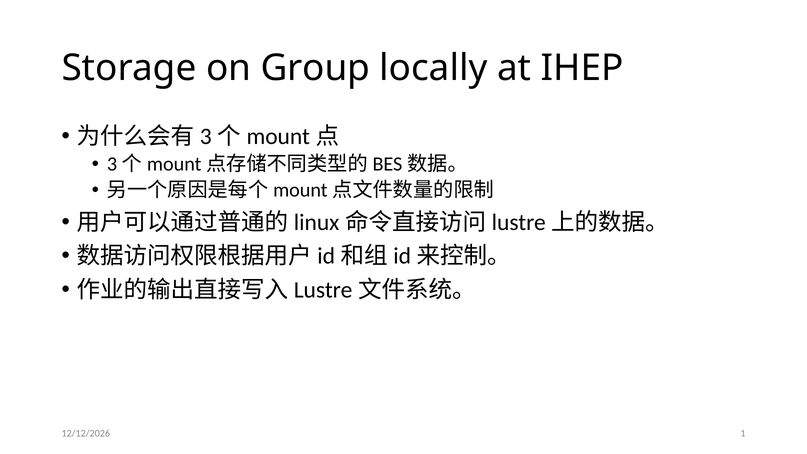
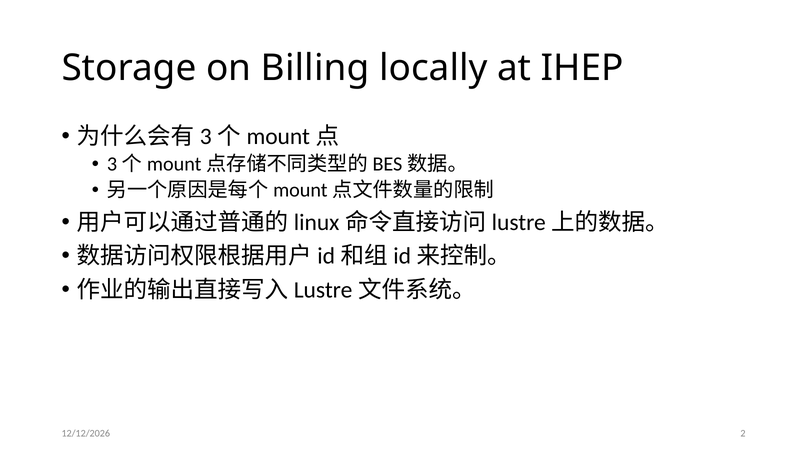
Group: Group -> Billing
1: 1 -> 2
